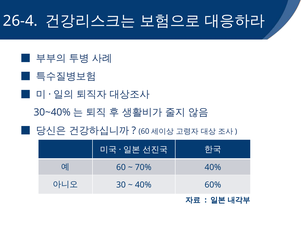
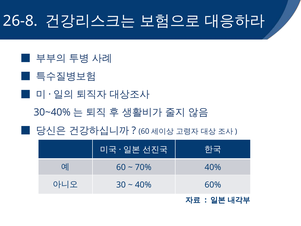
26-4: 26-4 -> 26-8
